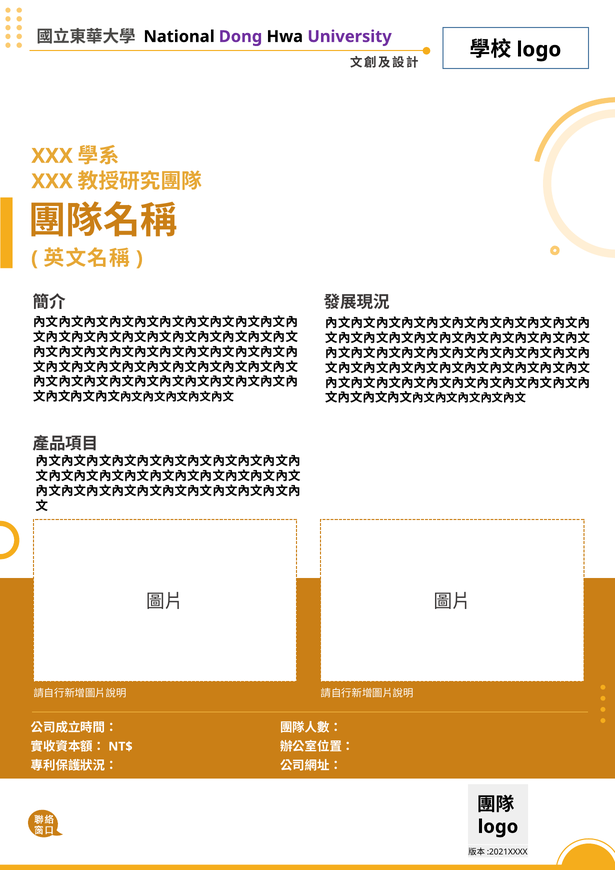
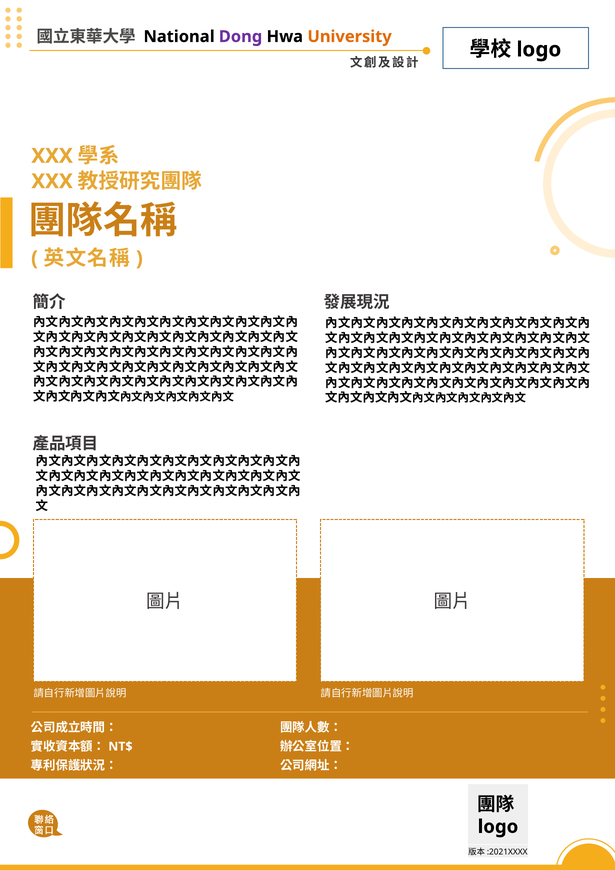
University colour: purple -> orange
